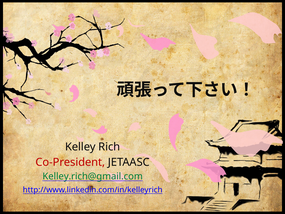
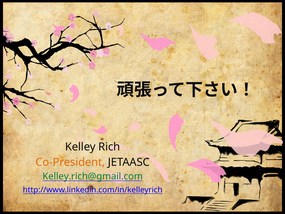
Co-President colour: red -> orange
